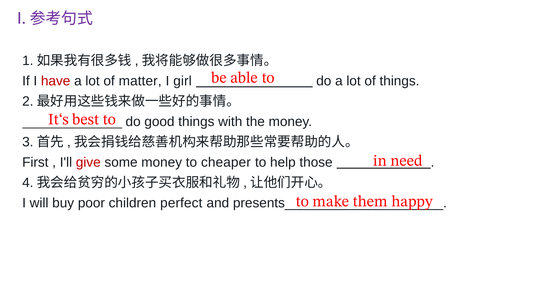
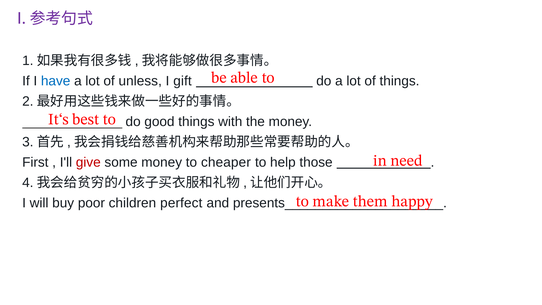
have colour: red -> blue
matter: matter -> unless
girl: girl -> gift
